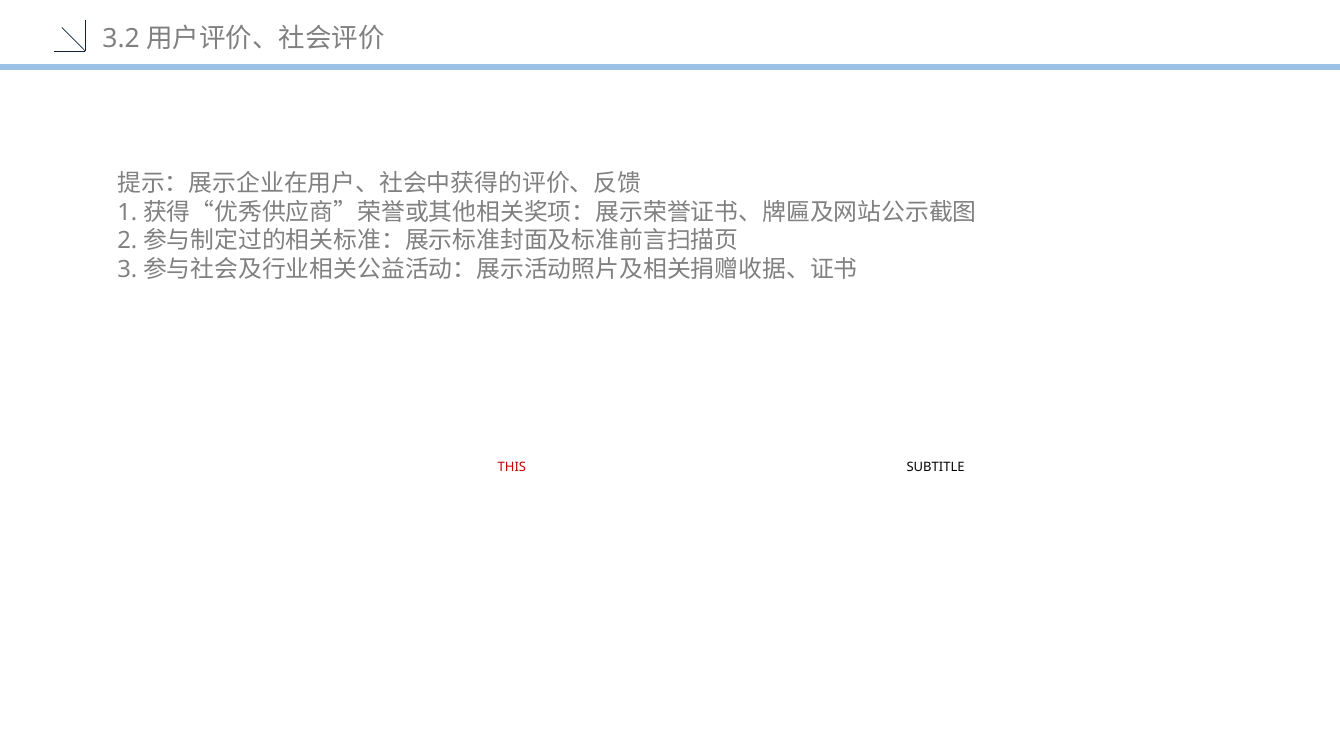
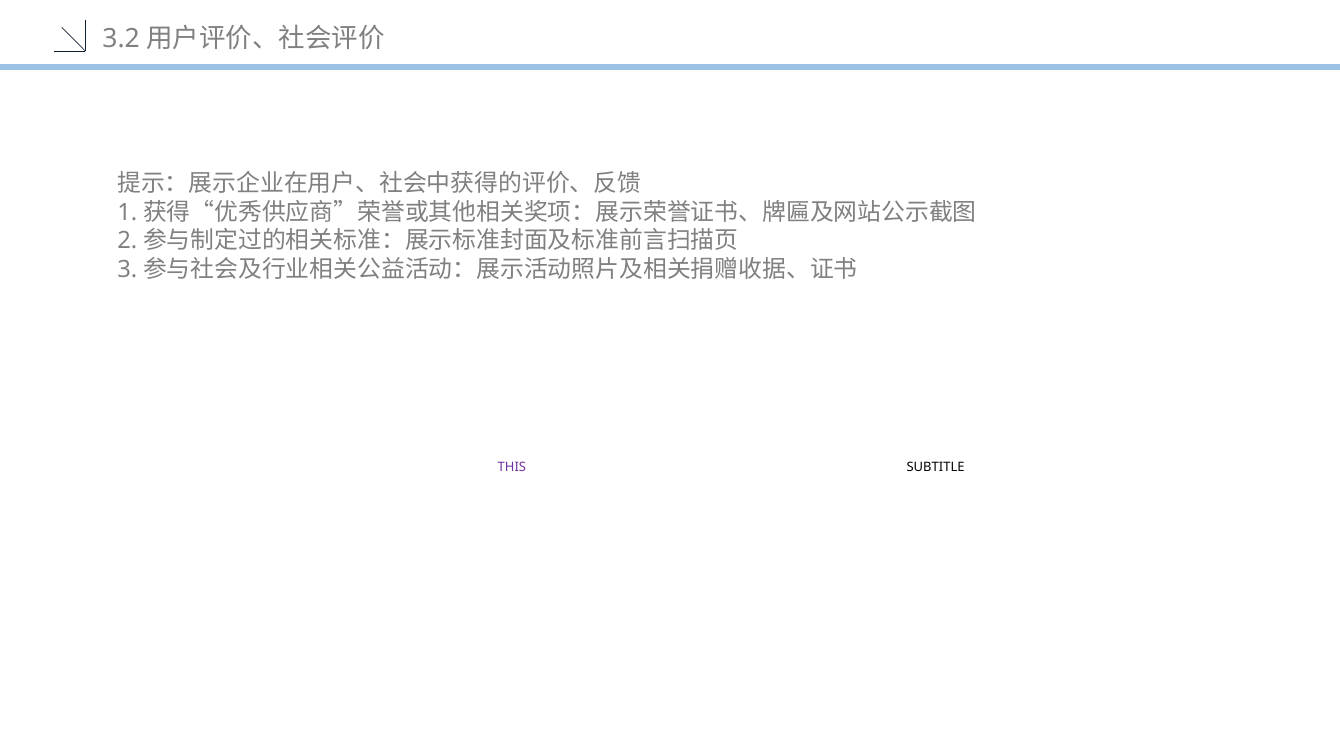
THIS at (512, 467) colour: red -> purple
